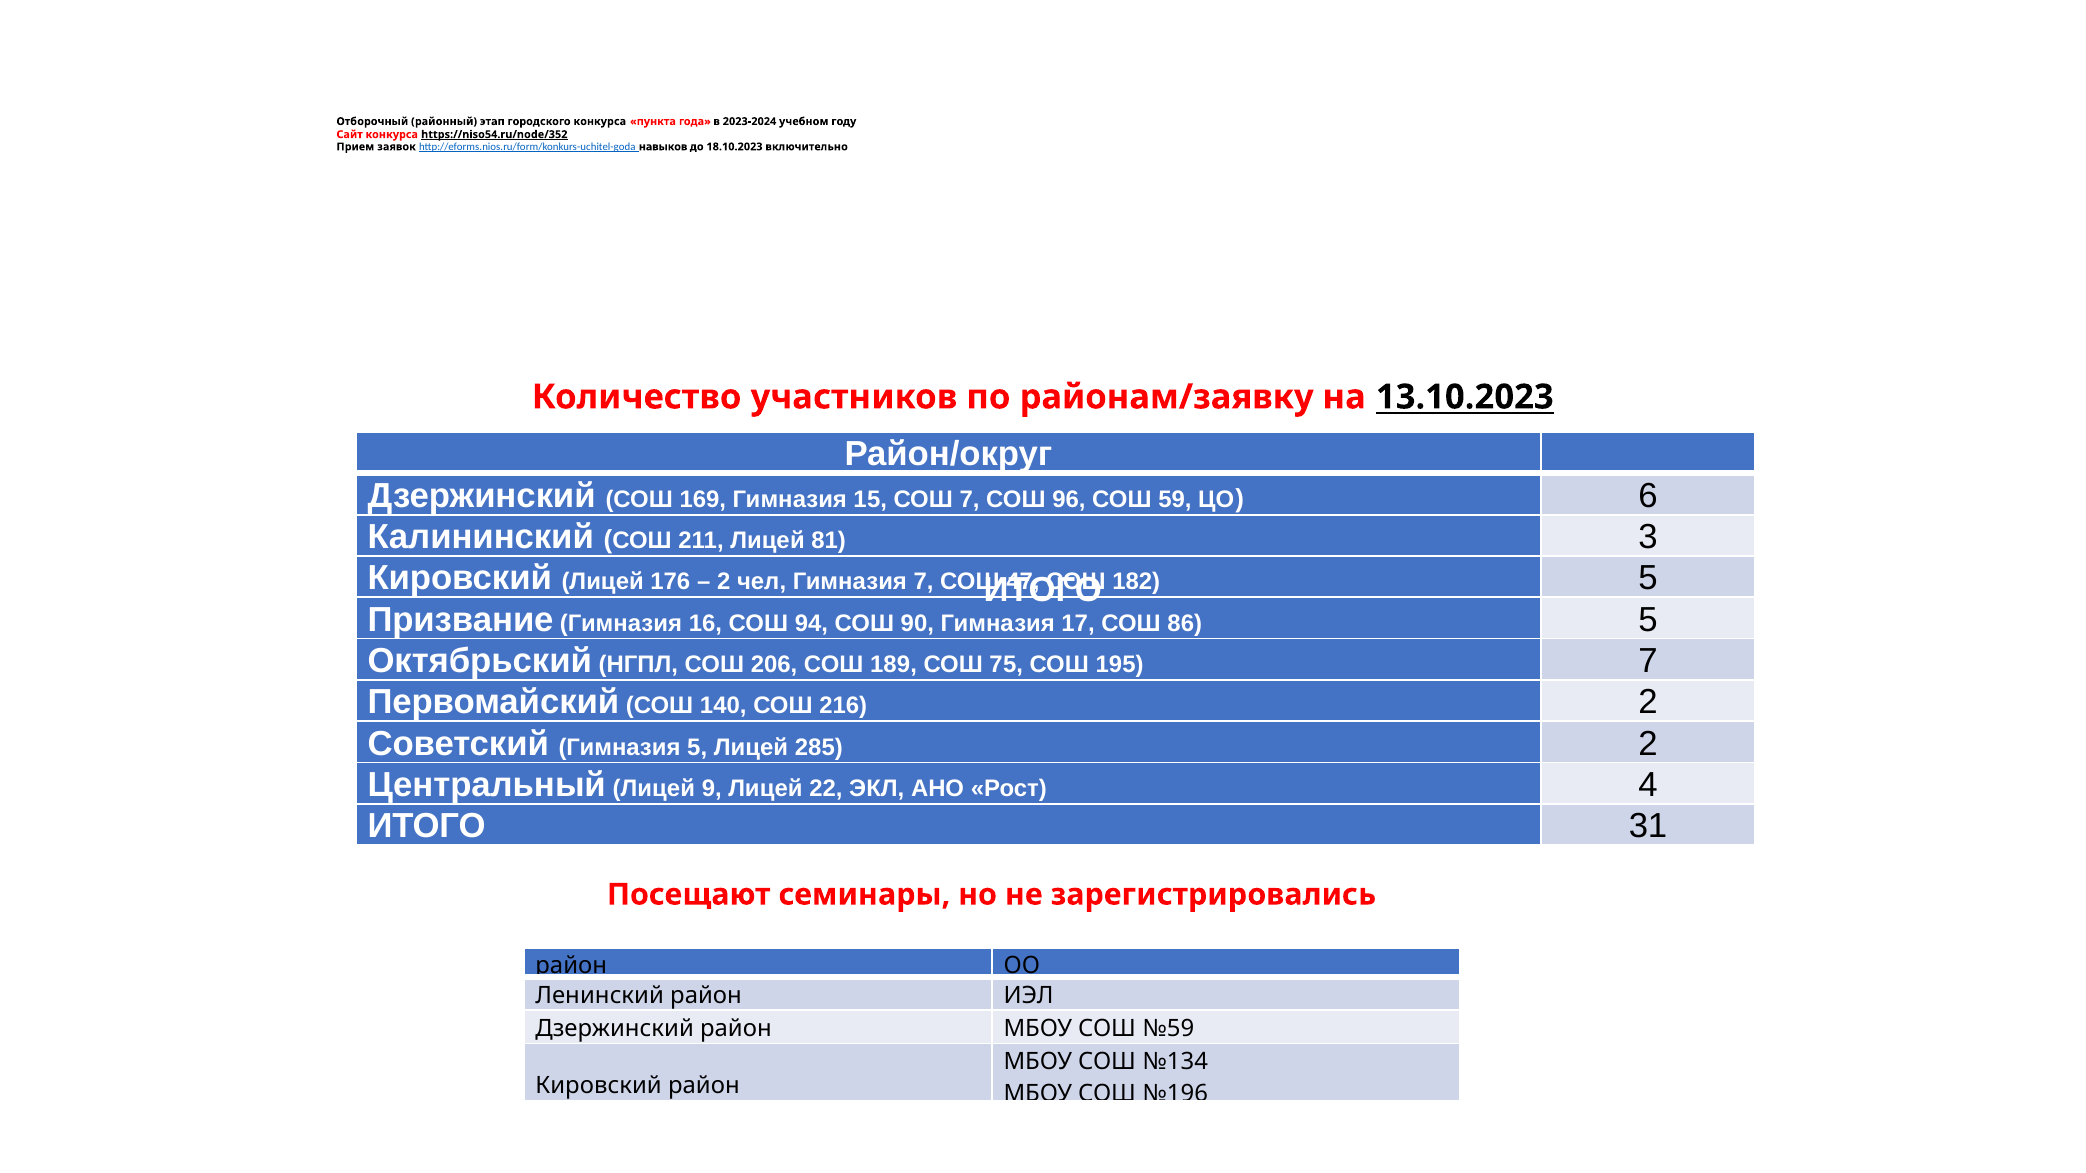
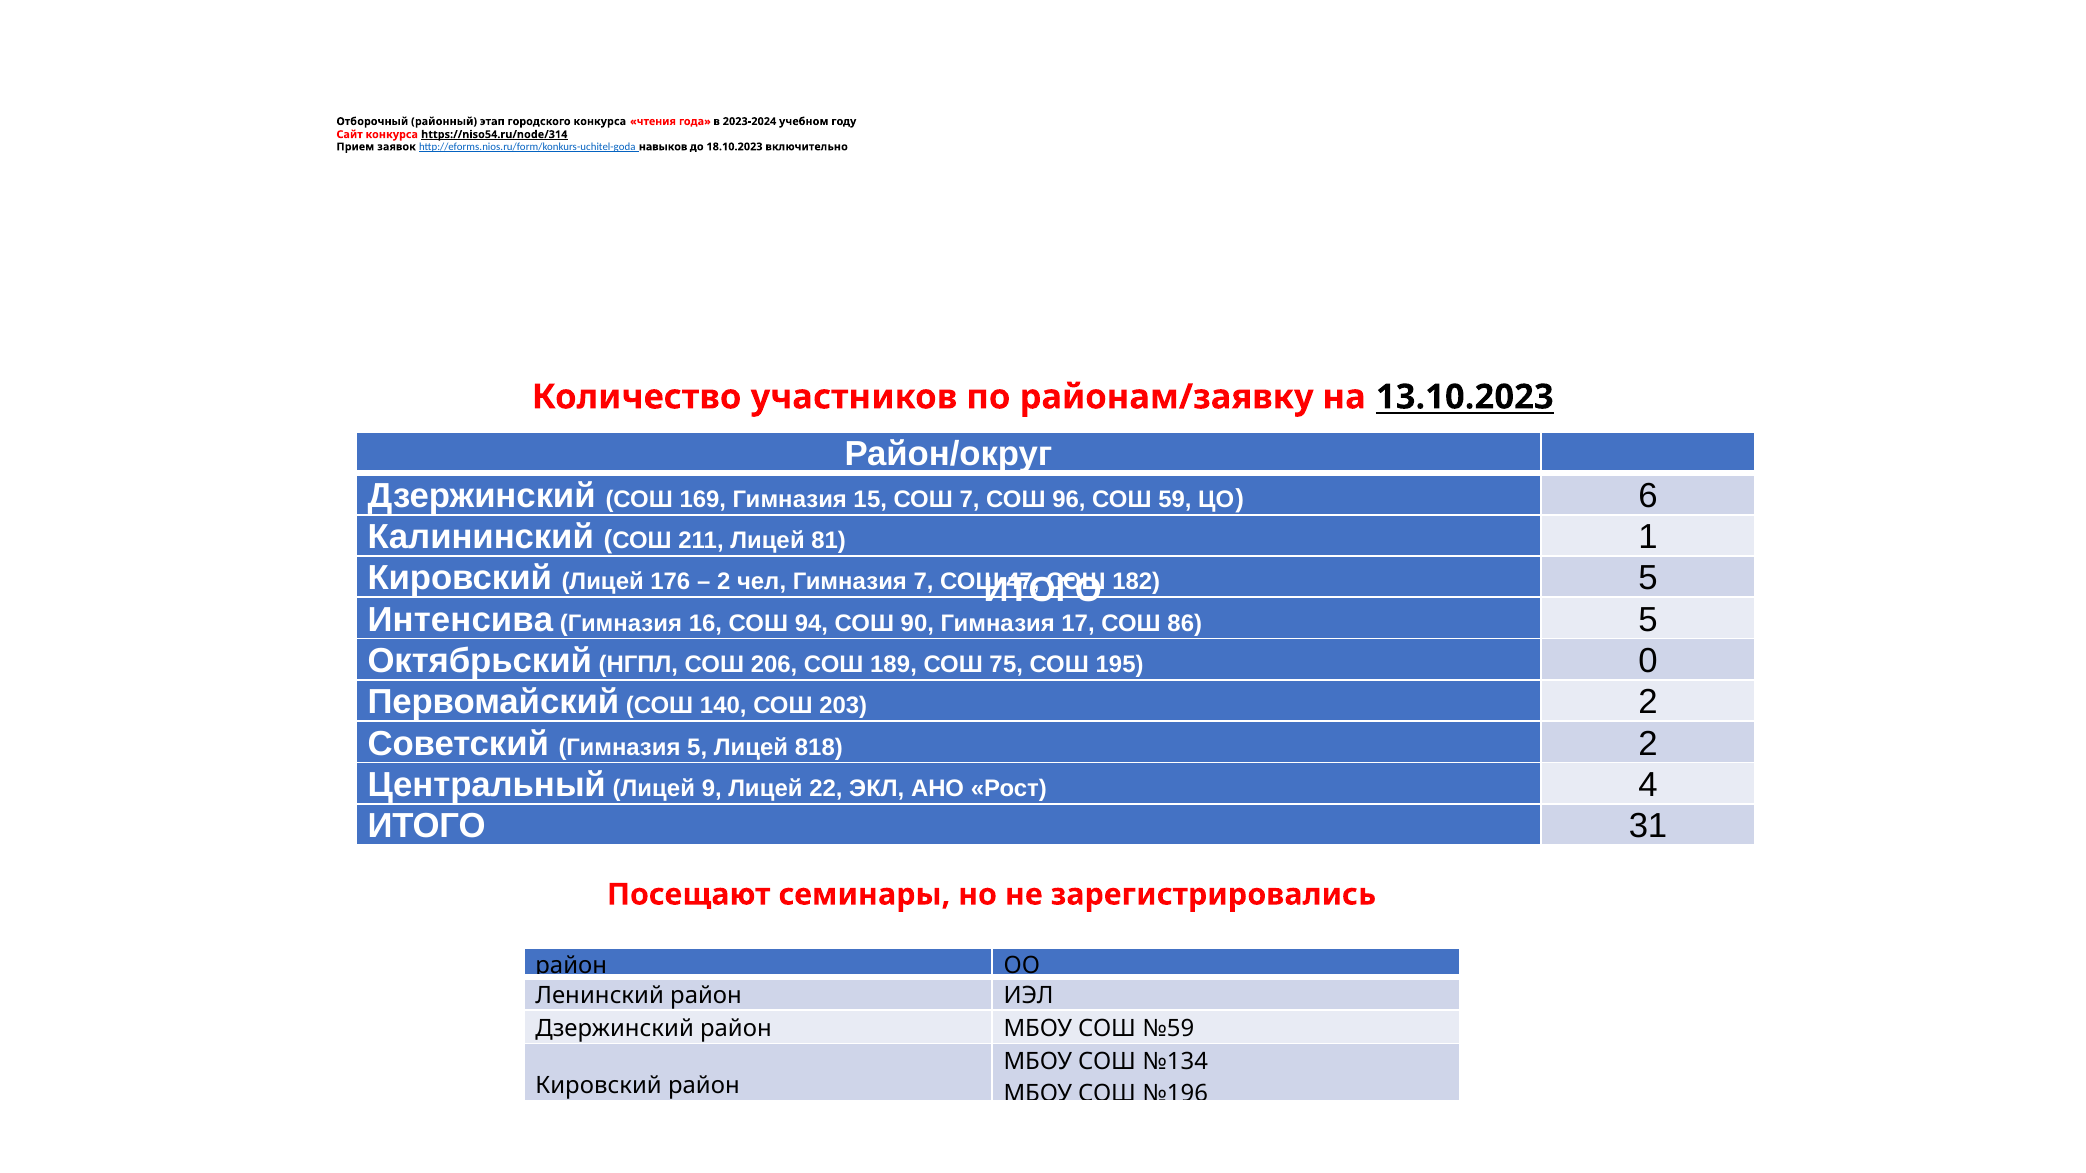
пункта: пункта -> чтения
https://niso54.ru/node/352: https://niso54.ru/node/352 -> https://niso54.ru/node/314
3: 3 -> 1
Призвание: Призвание -> Интенсива
195 7: 7 -> 0
216: 216 -> 203
285: 285 -> 818
